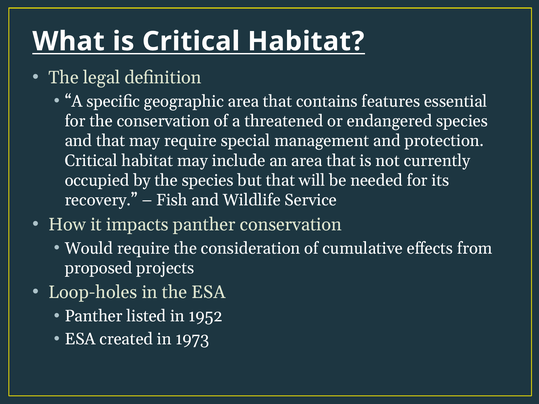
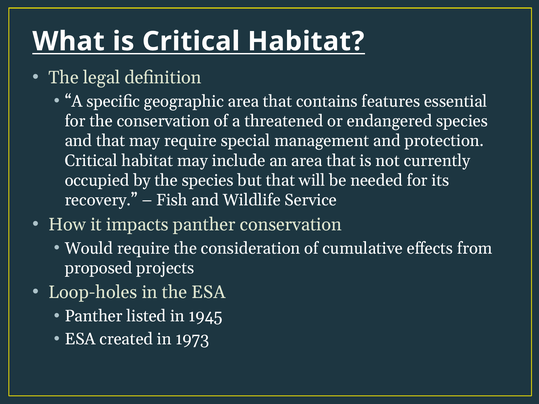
1952: 1952 -> 1945
